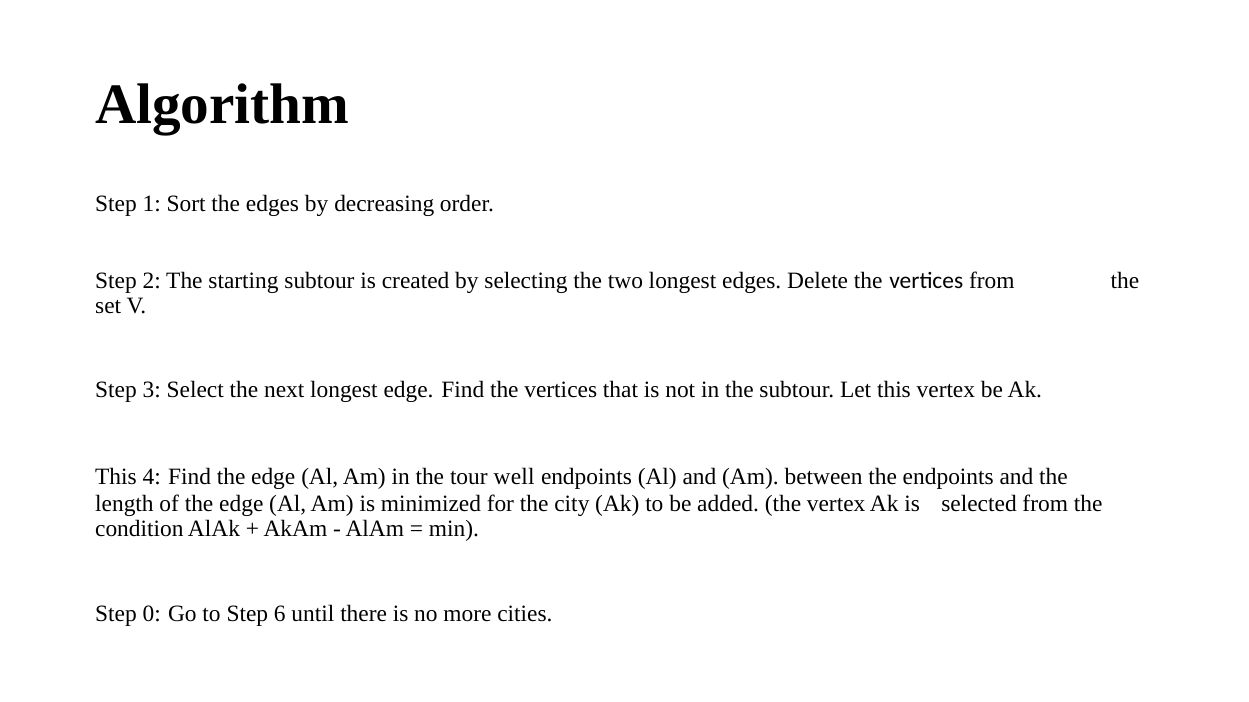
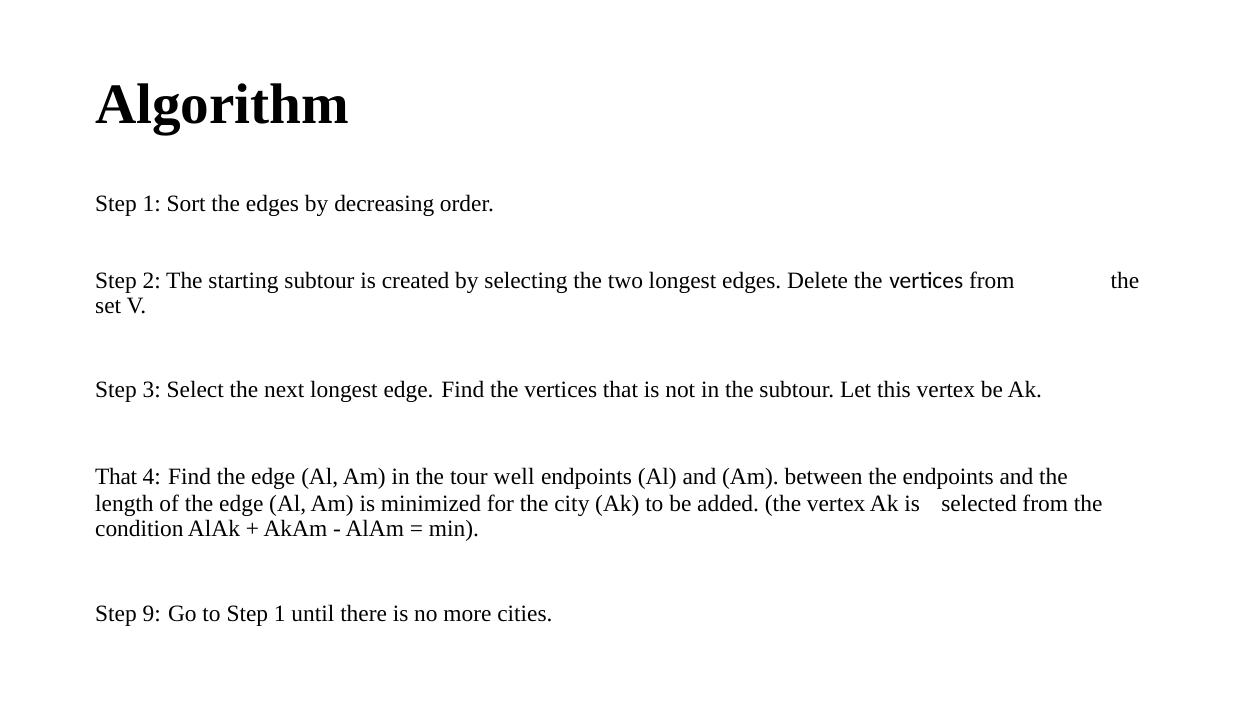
This at (116, 477): This -> That
0: 0 -> 9
to Step 6: 6 -> 1
